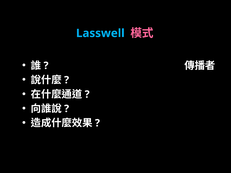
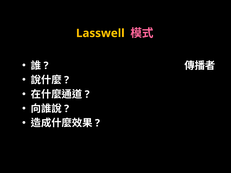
Lasswell colour: light blue -> yellow
